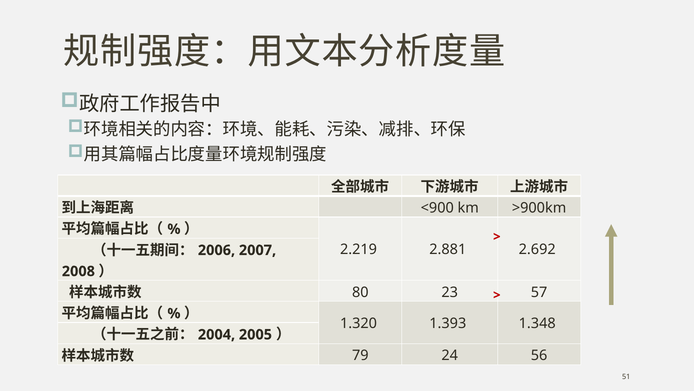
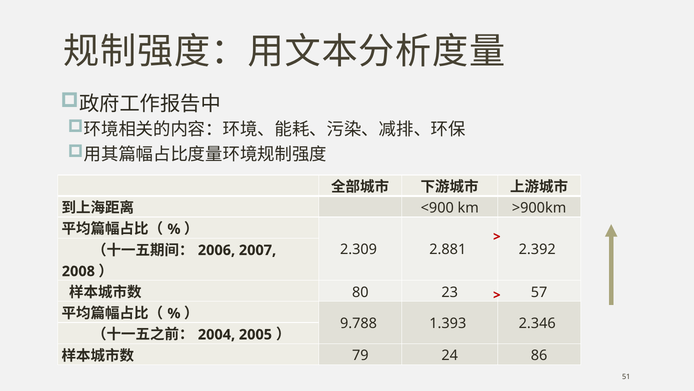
2.219: 2.219 -> 2.309
2.692: 2.692 -> 2.392
1.320: 1.320 -> 9.788
1.348: 1.348 -> 2.346
56: 56 -> 86
